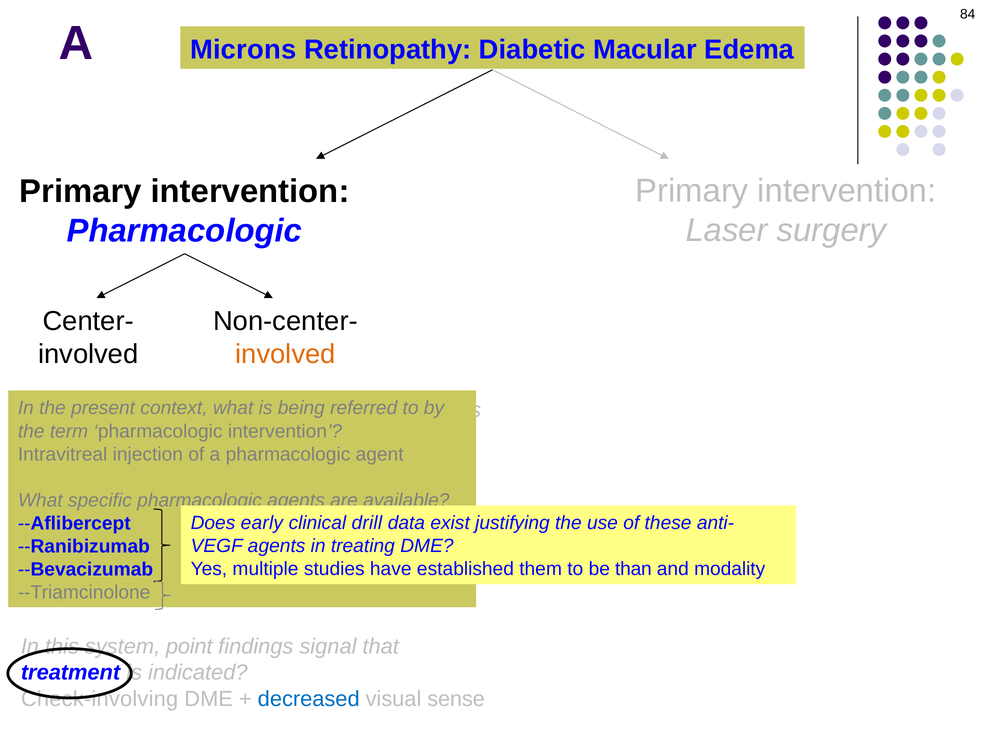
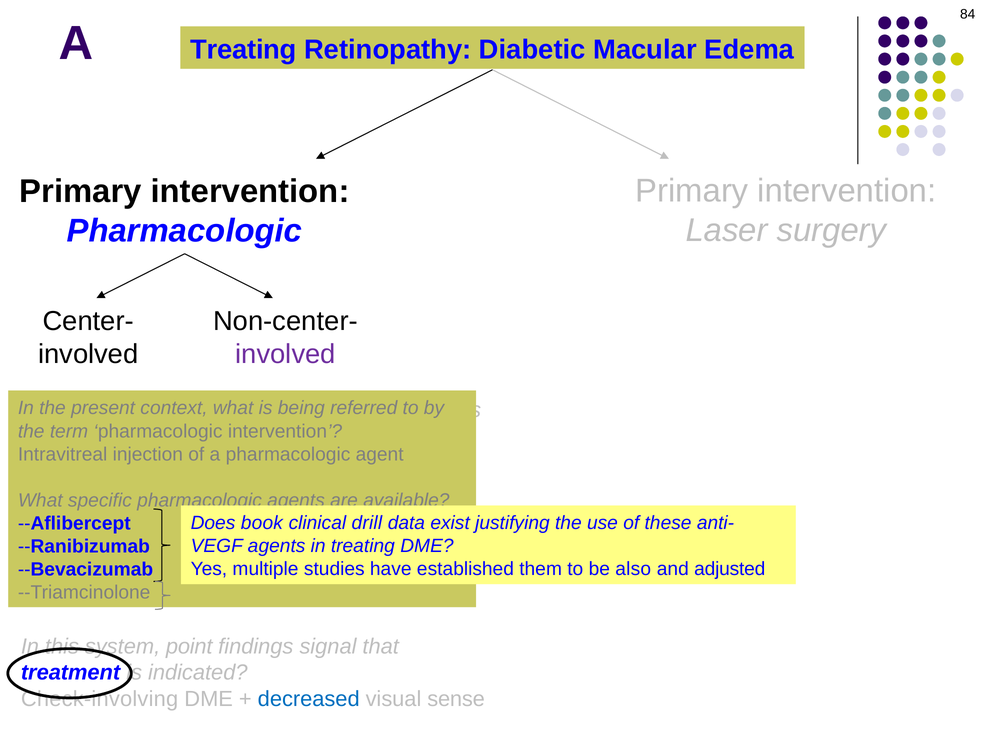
Microns at (243, 50): Microns -> Treating
involved at (285, 354) colour: orange -> purple
early: early -> book
than: than -> also
modality: modality -> adjusted
